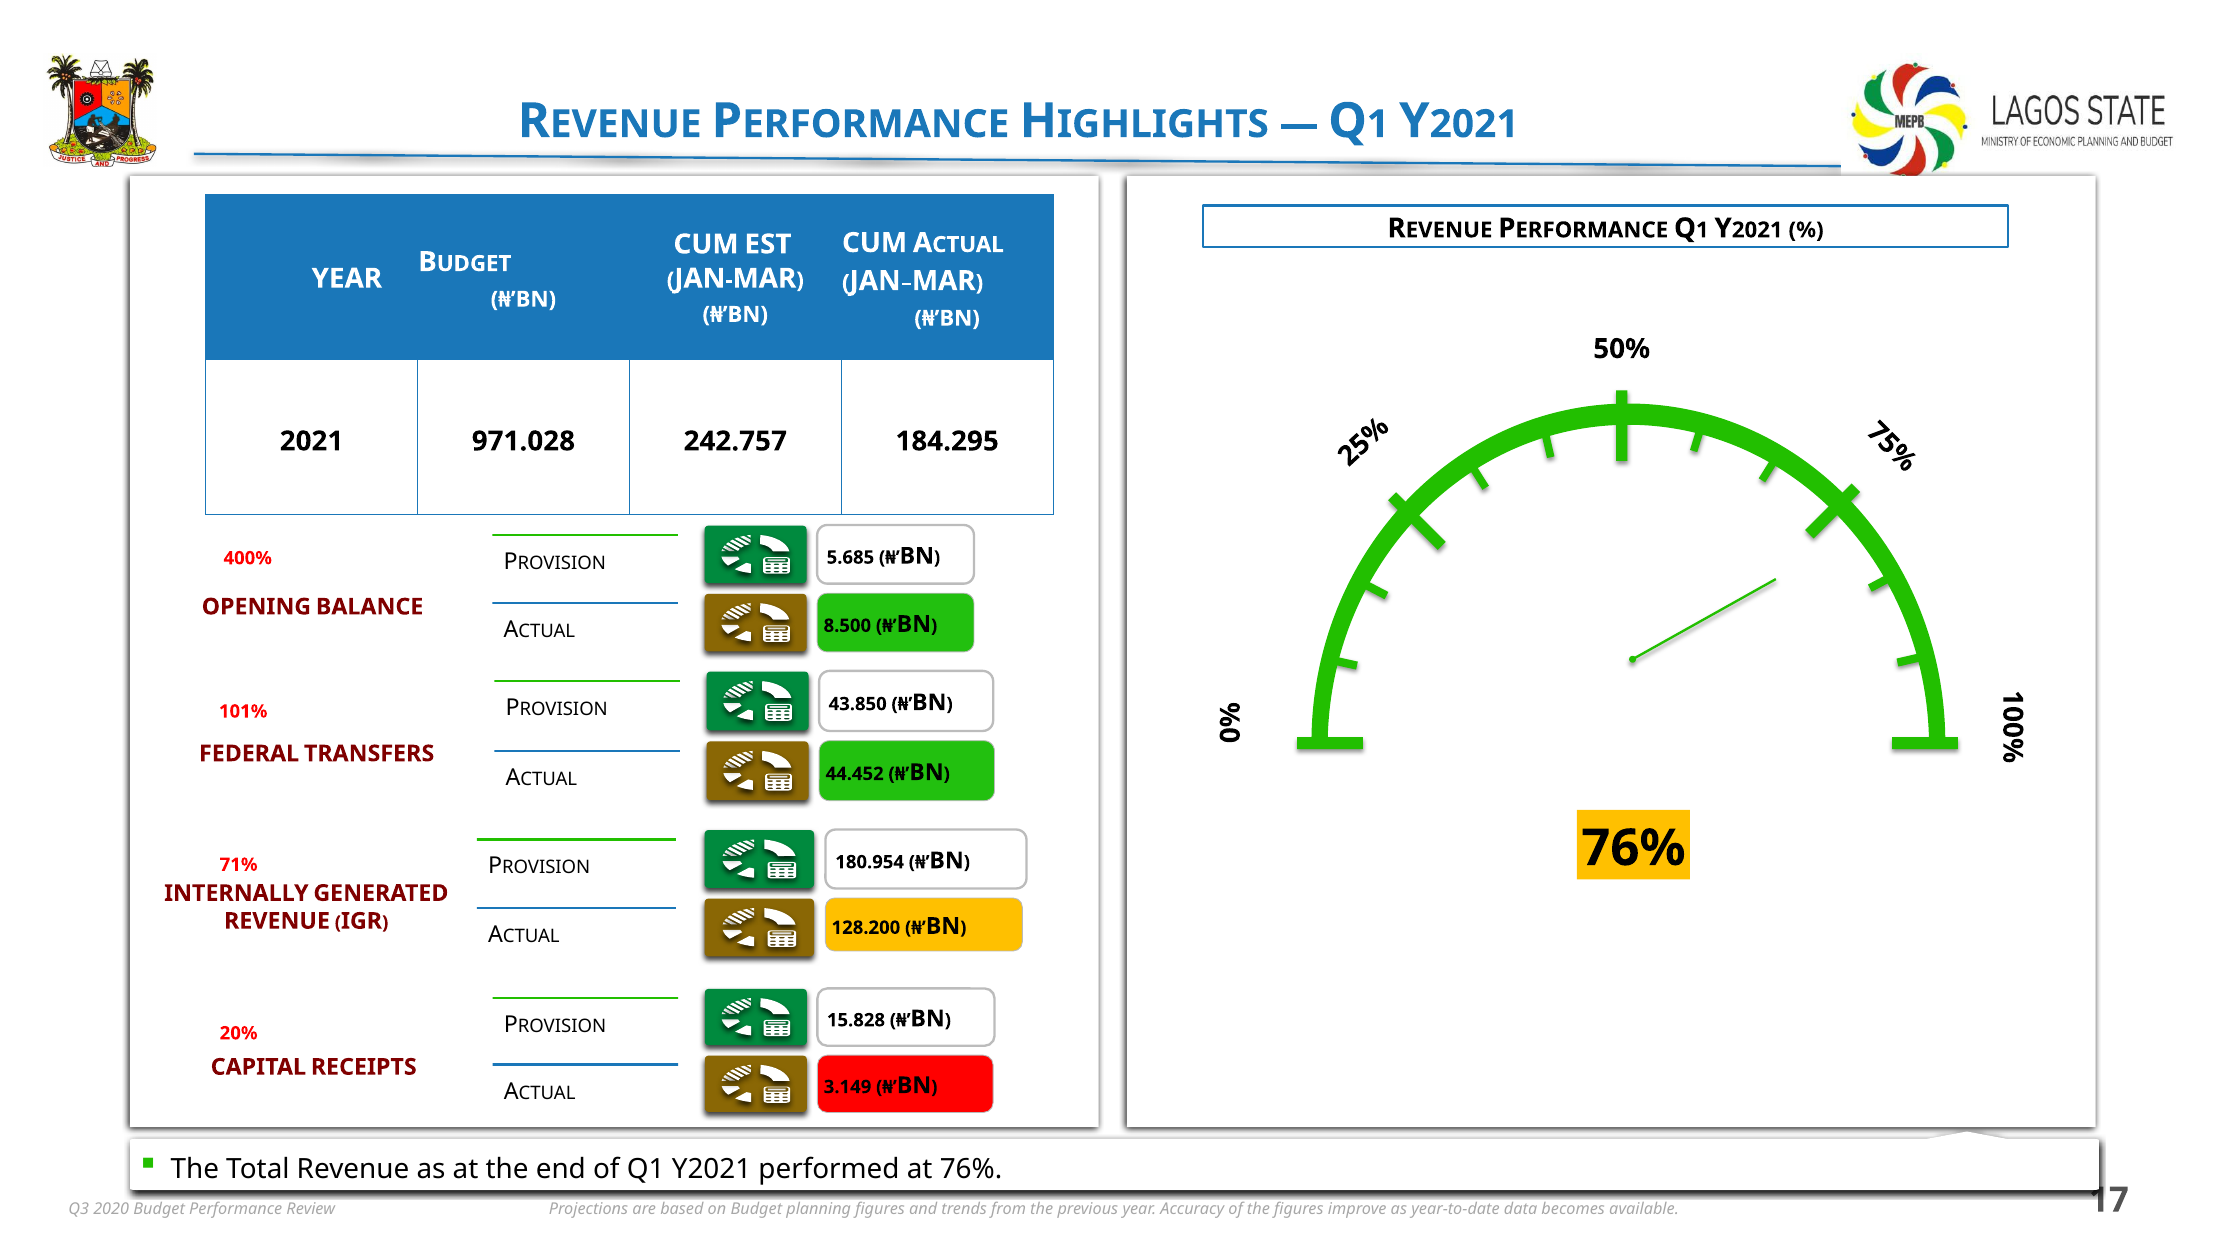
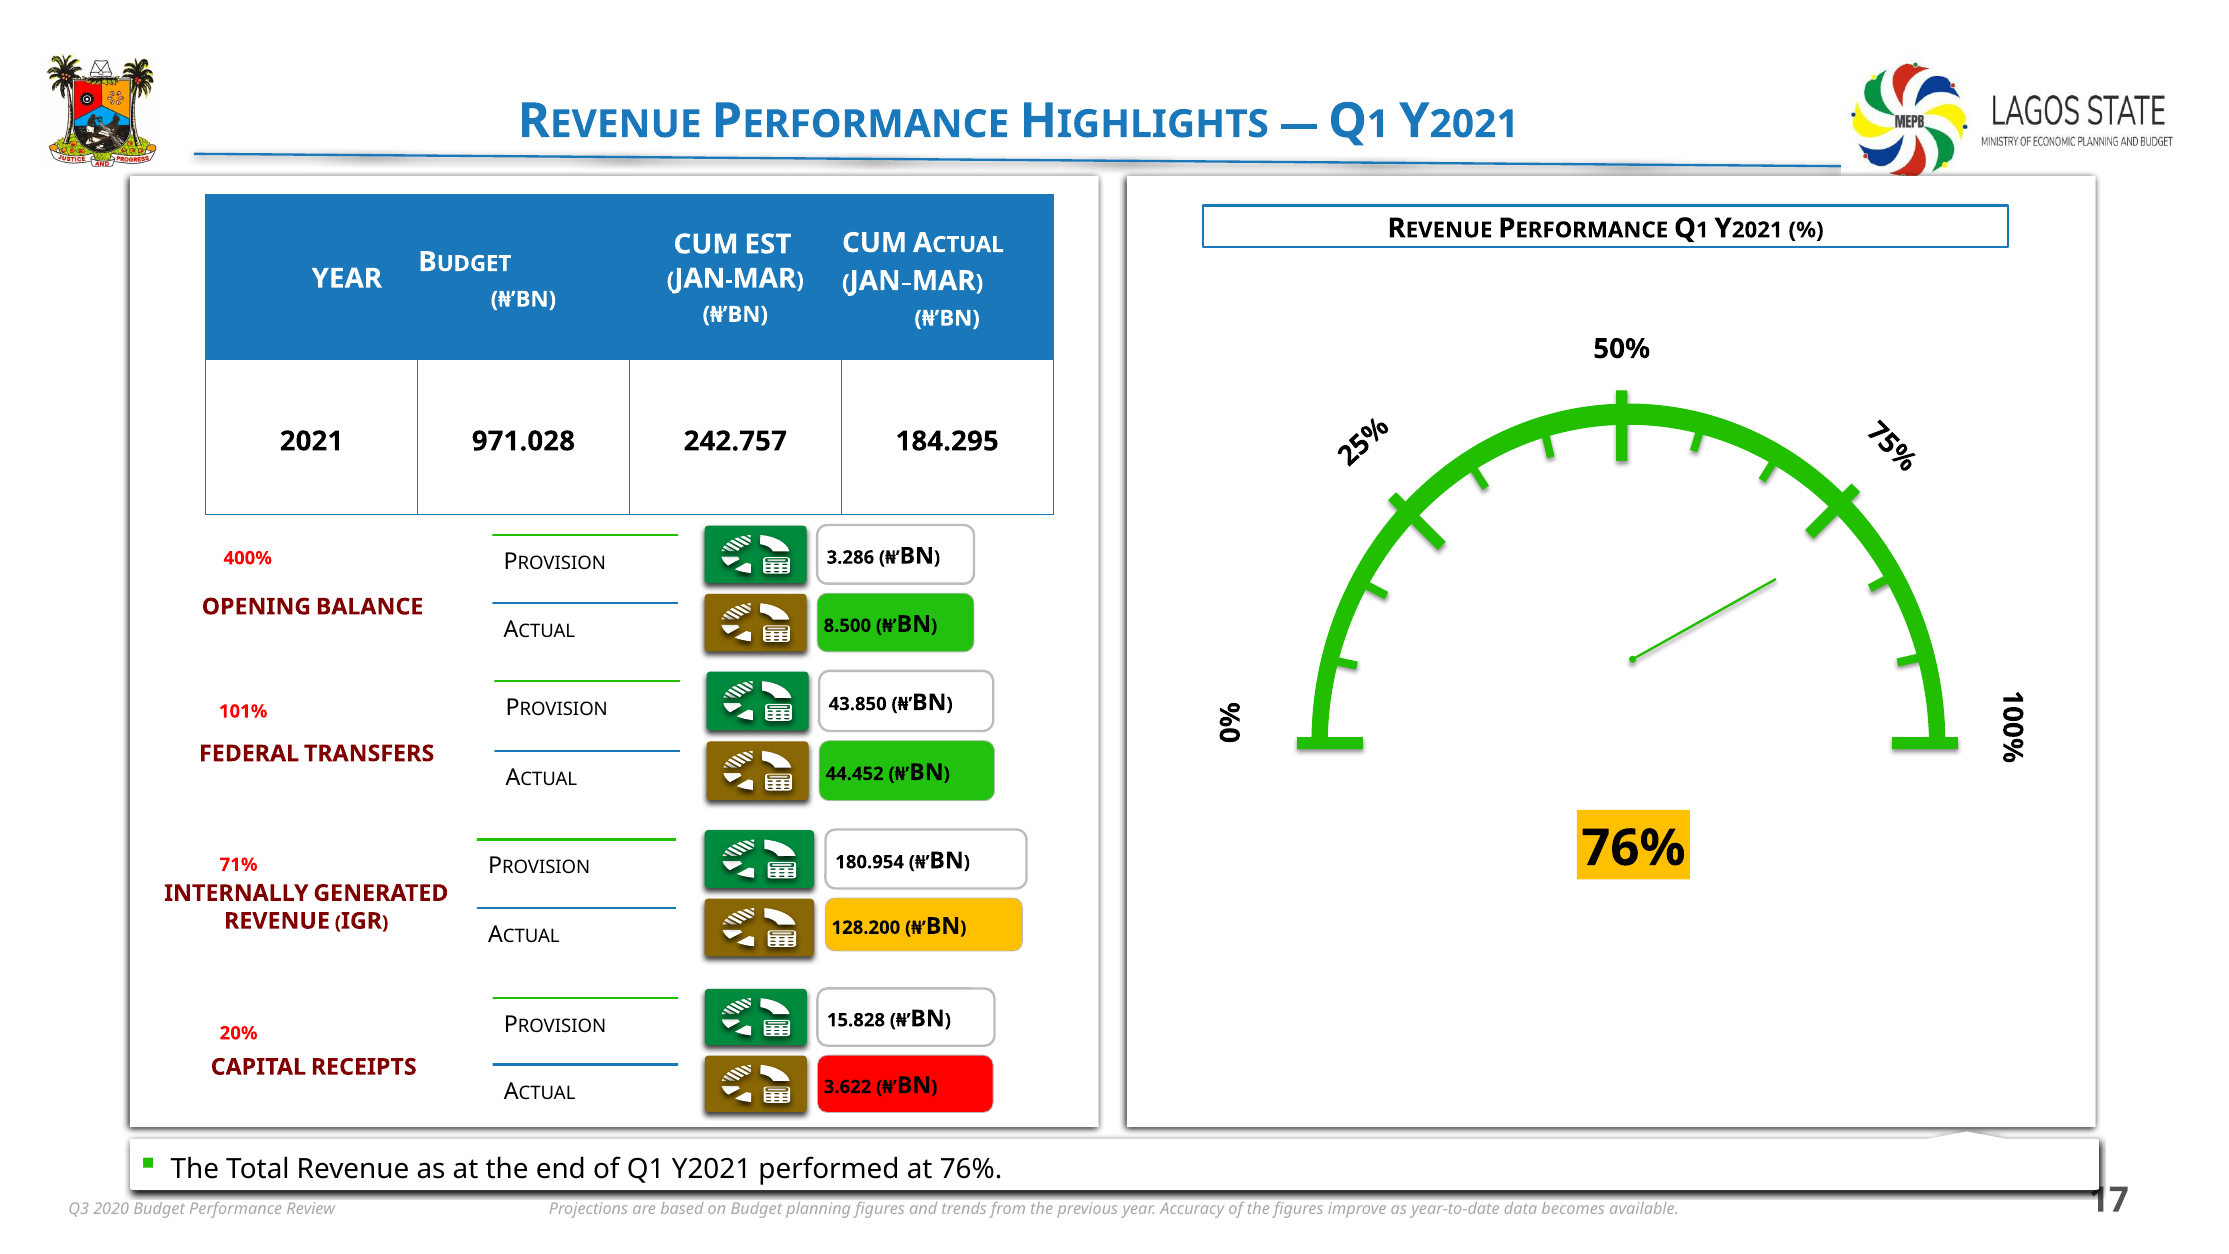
5.685: 5.685 -> 3.286
3.149: 3.149 -> 3.622
